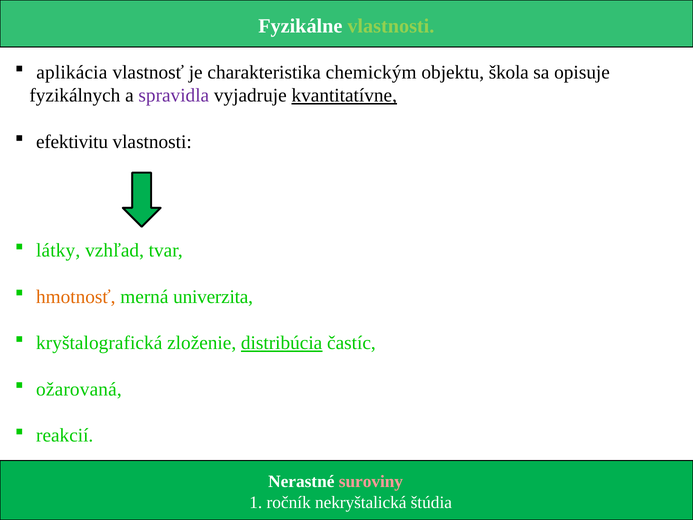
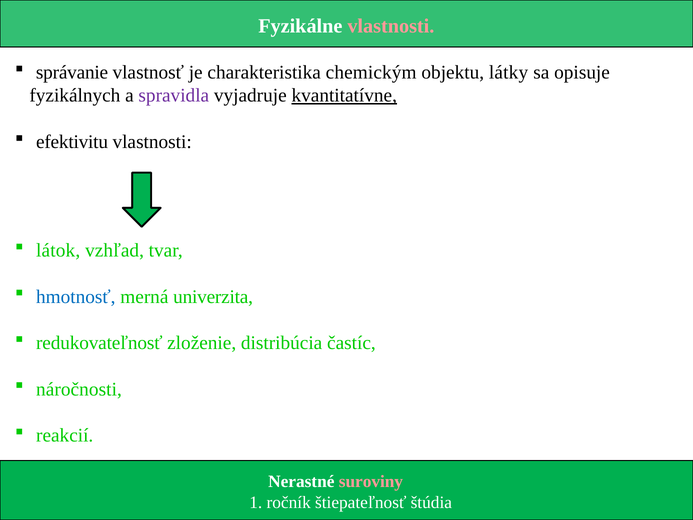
vlastnosti at (391, 26) colour: light green -> pink
aplikácia: aplikácia -> správanie
škola: škola -> látky
látky: látky -> látok
hmotnosť colour: orange -> blue
kryštalografická: kryštalografická -> redukovateľnosť
distribúcia underline: present -> none
ožarovaná: ožarovaná -> náročnosti
nekryštalická: nekryštalická -> štiepateľnosť
